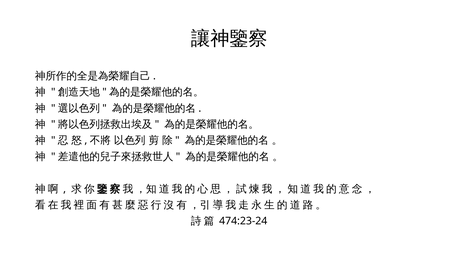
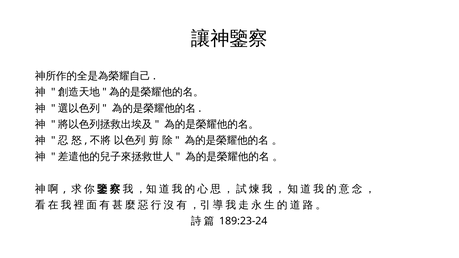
474:23-24: 474:23-24 -> 189:23-24
